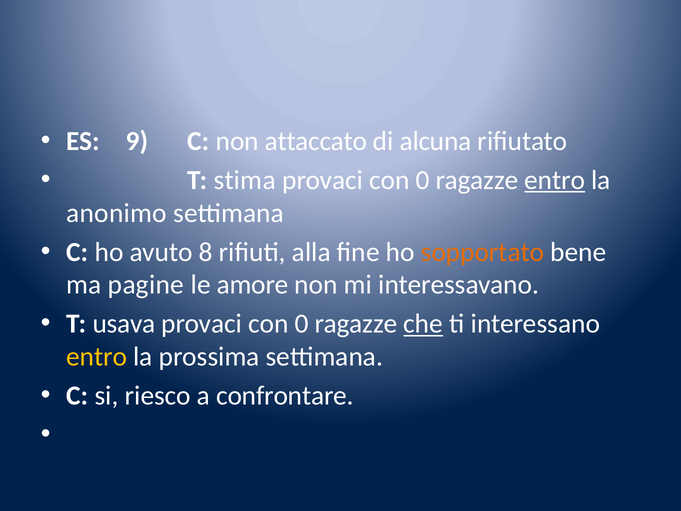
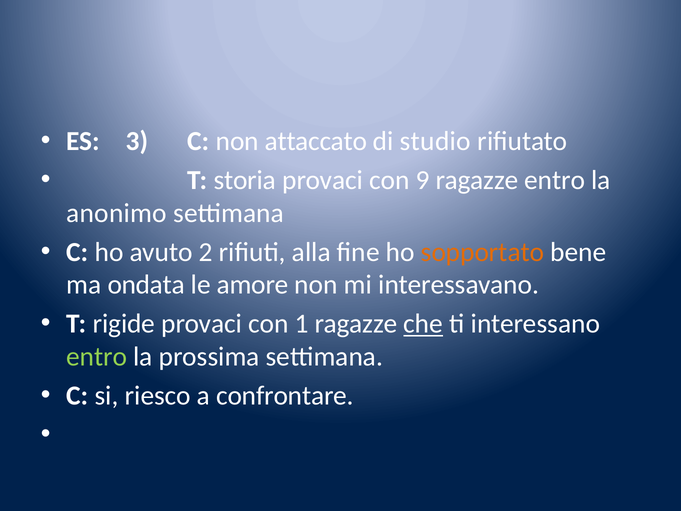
9: 9 -> 3
alcuna: alcuna -> studio
stima: stima -> storia
0 at (423, 180): 0 -> 9
entro at (555, 180) underline: present -> none
8: 8 -> 2
pagine: pagine -> ondata
usava: usava -> rigide
0 at (302, 324): 0 -> 1
entro at (97, 357) colour: yellow -> light green
